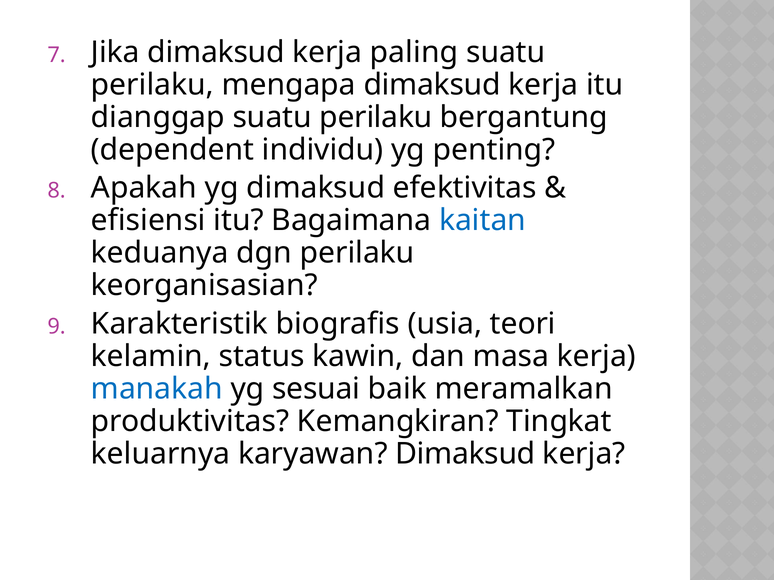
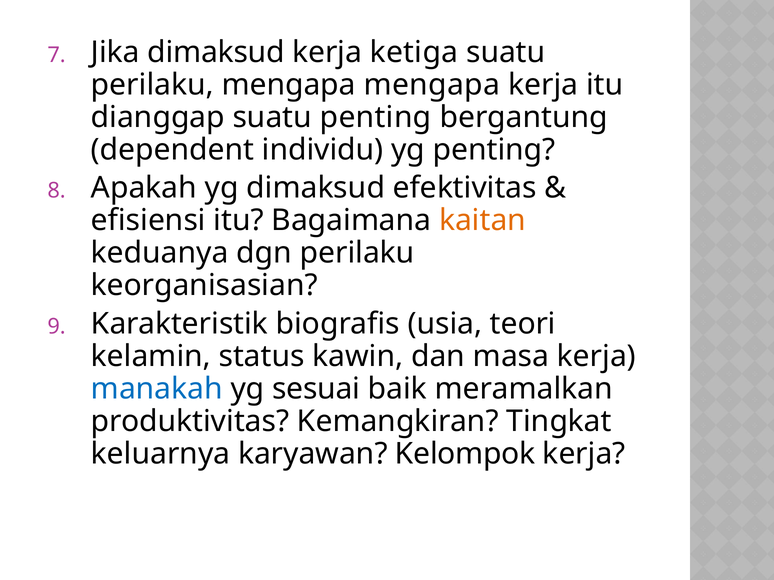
paling: paling -> ketiga
mengapa dimaksud: dimaksud -> mengapa
dianggap suatu perilaku: perilaku -> penting
kaitan colour: blue -> orange
karyawan Dimaksud: Dimaksud -> Kelompok
